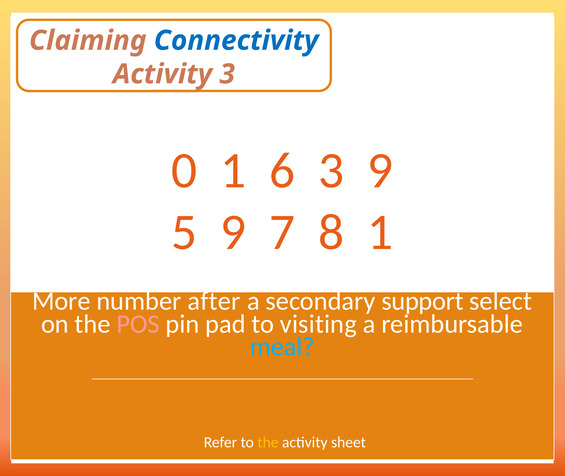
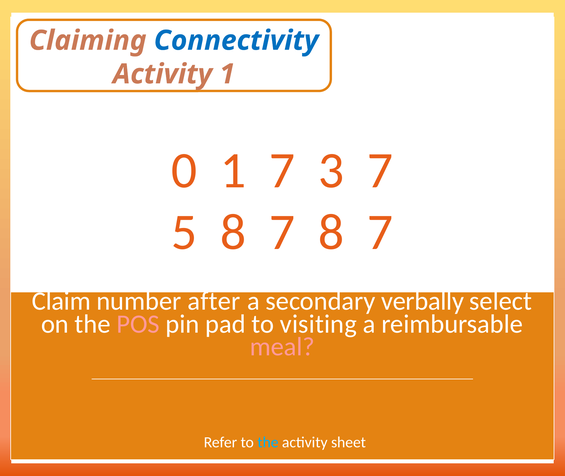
Activity 3: 3 -> 1
1 6: 6 -> 7
3 9: 9 -> 7
5 9: 9 -> 8
7 8 1: 1 -> 7
More: More -> Claim
support: support -> verbally
meal colour: light blue -> pink
the at (268, 442) colour: yellow -> light blue
